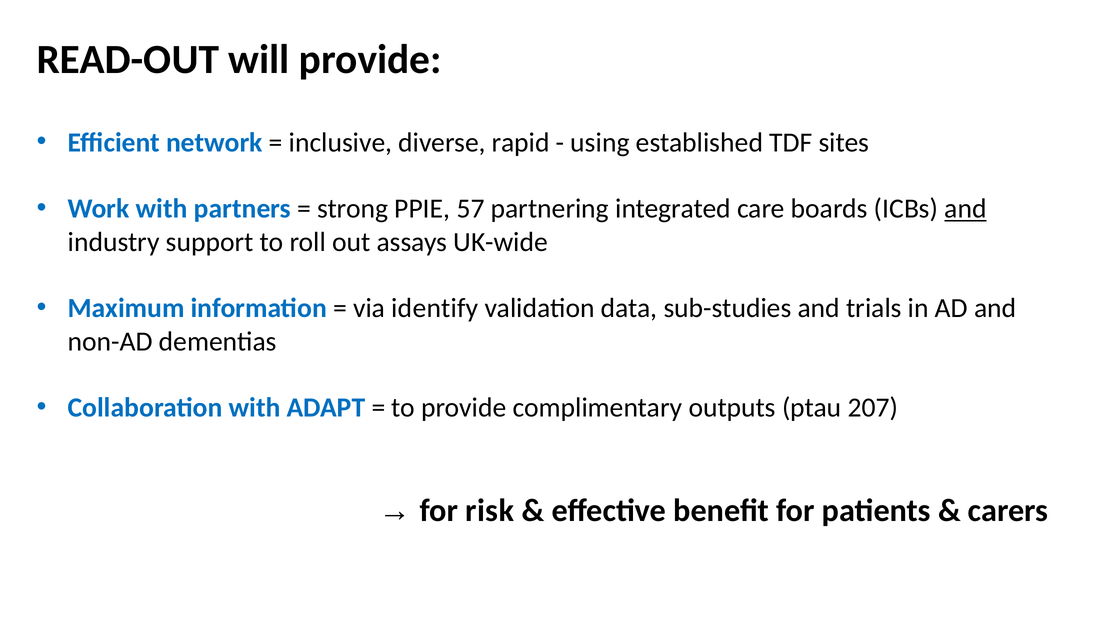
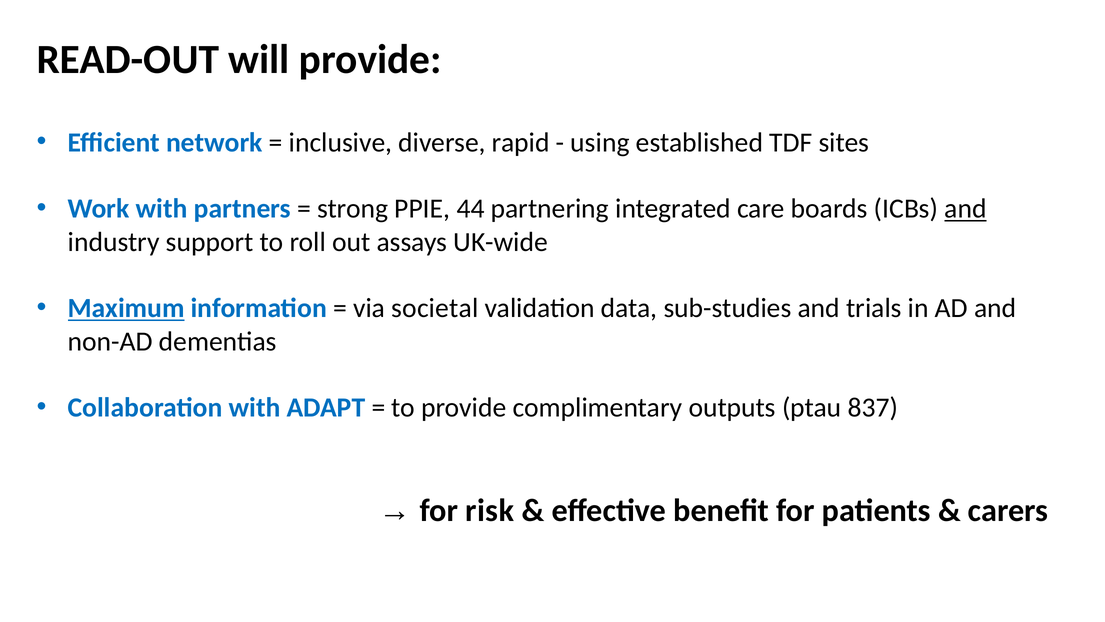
57: 57 -> 44
Maximum underline: none -> present
identify: identify -> societal
207: 207 -> 837
